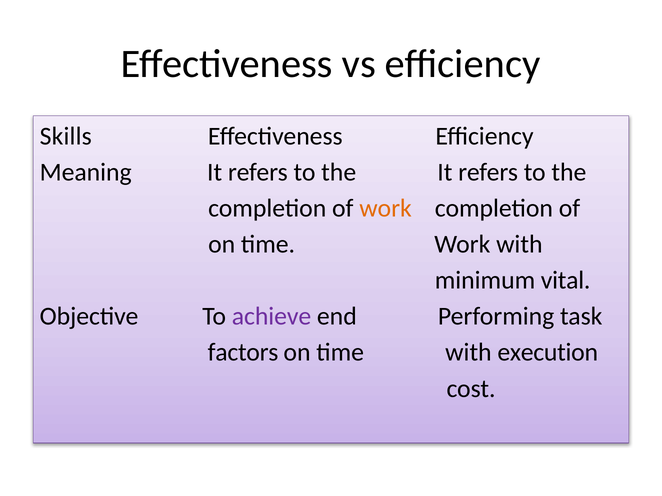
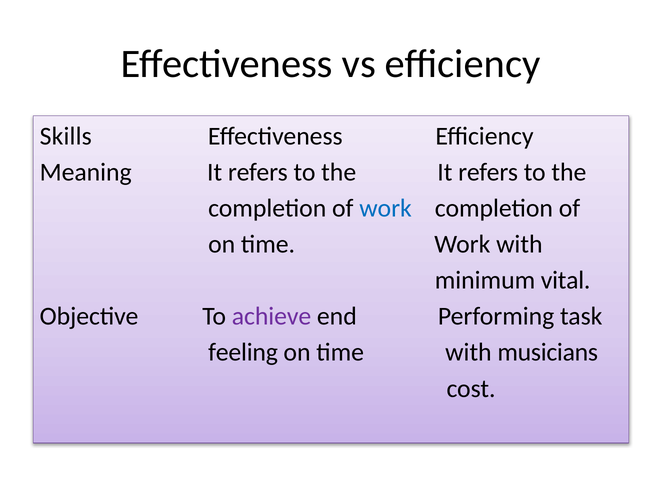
work at (386, 209) colour: orange -> blue
factors: factors -> feeling
execution: execution -> musicians
